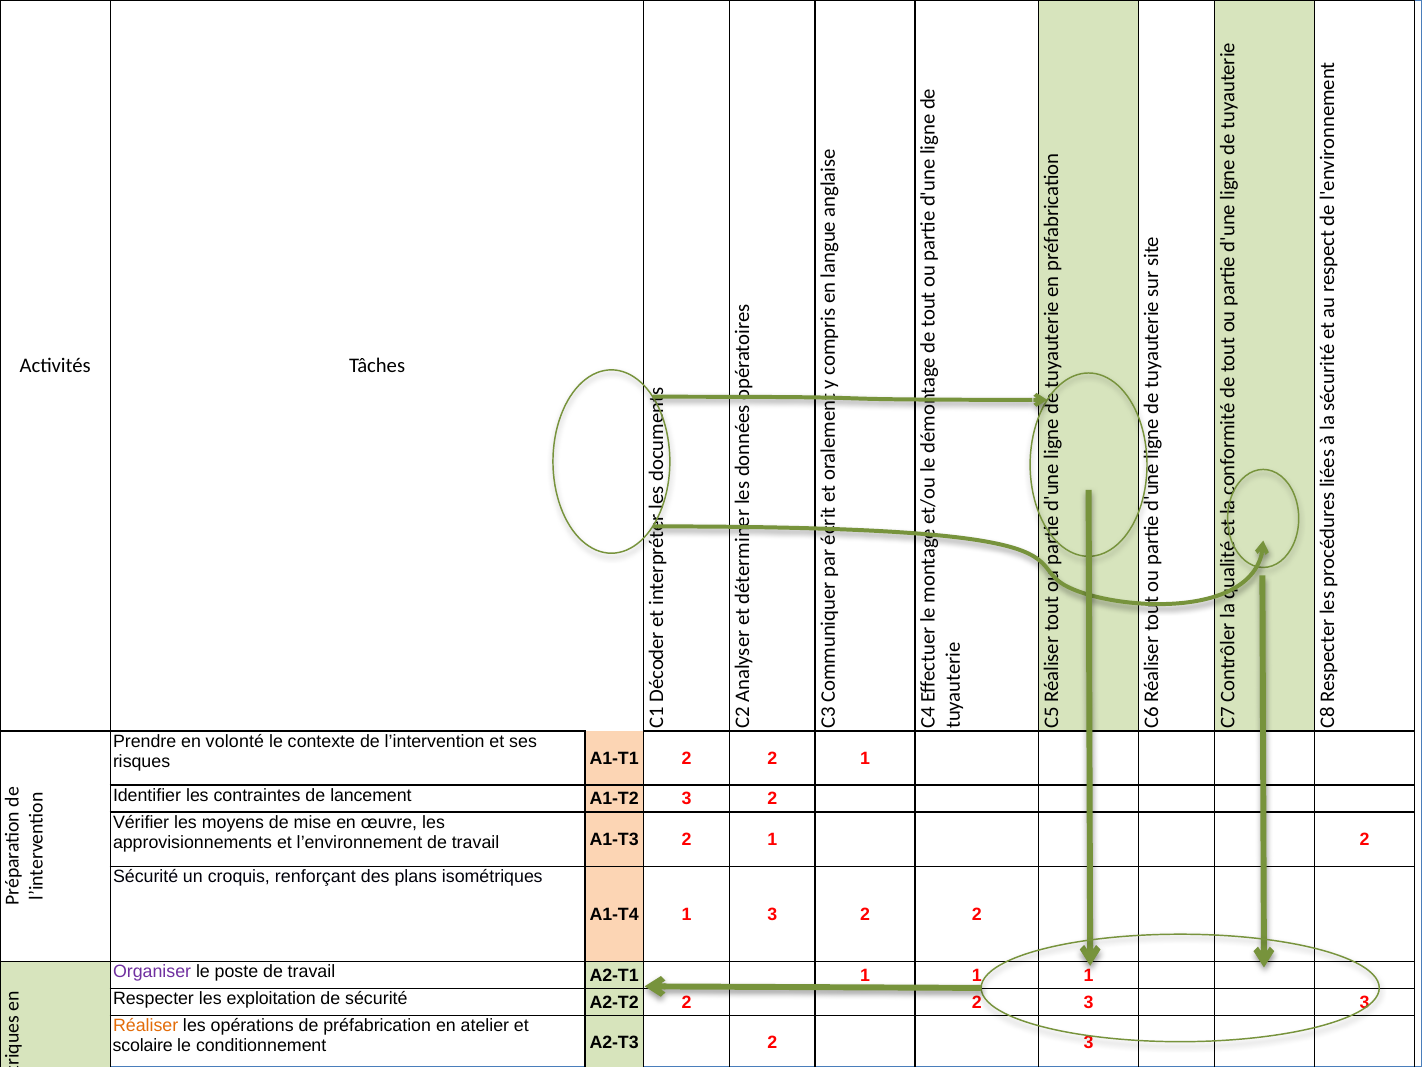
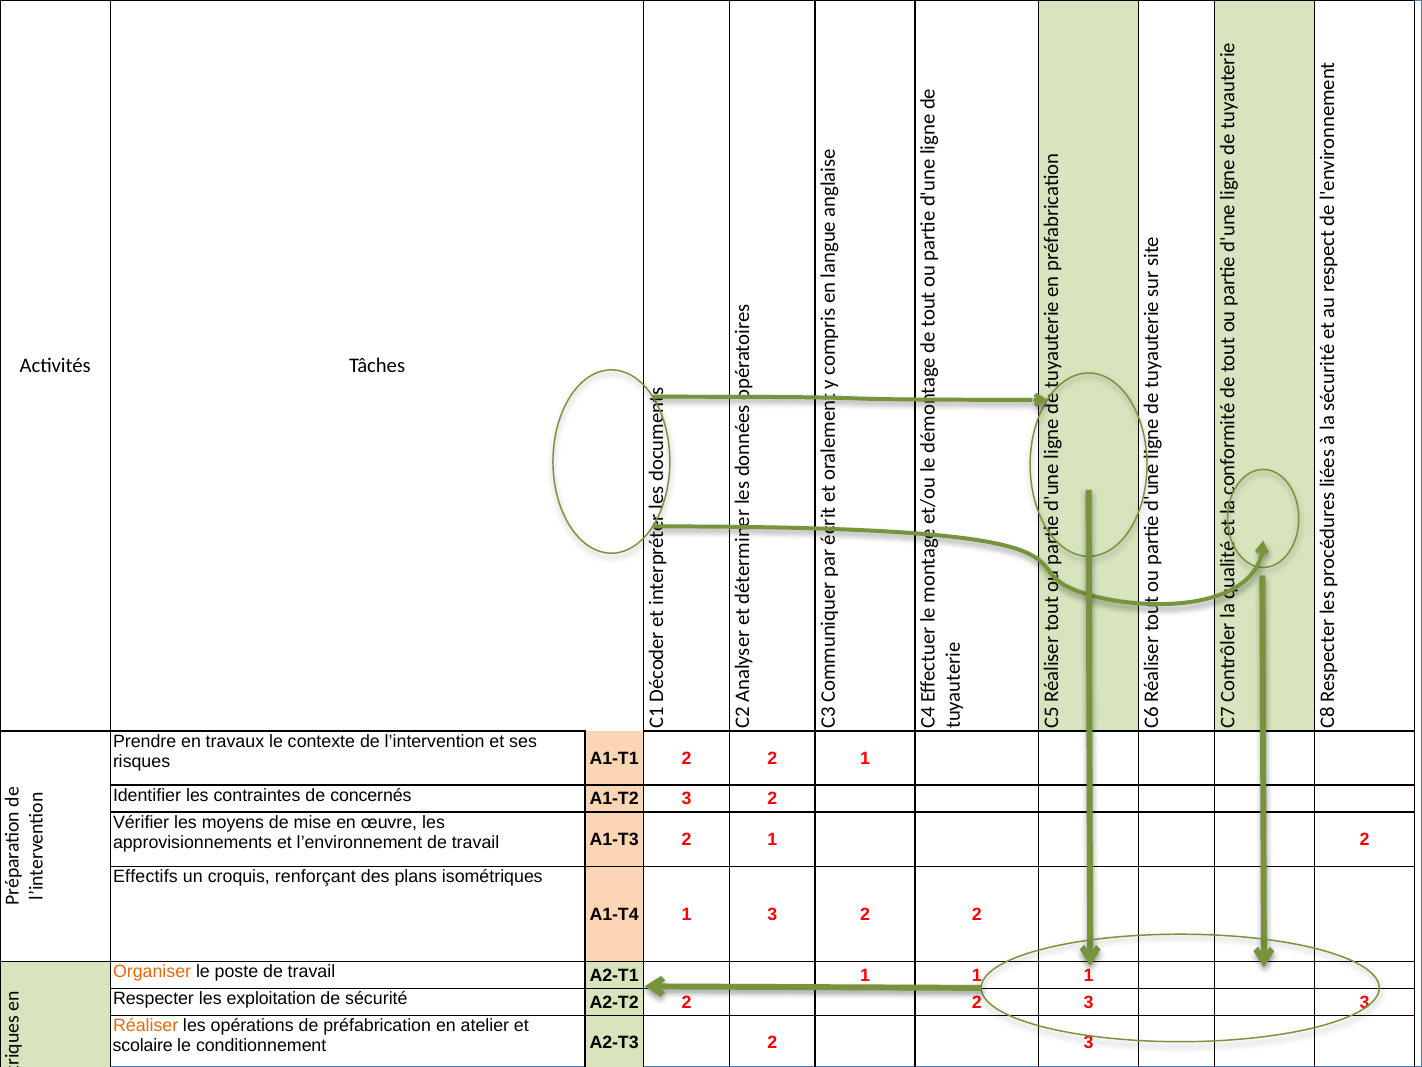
en volonté: volonté -> travaux
lancement: lancement -> concernés
Sécurité at (146, 876): Sécurité -> Effectifs
Organiser colour: purple -> orange
